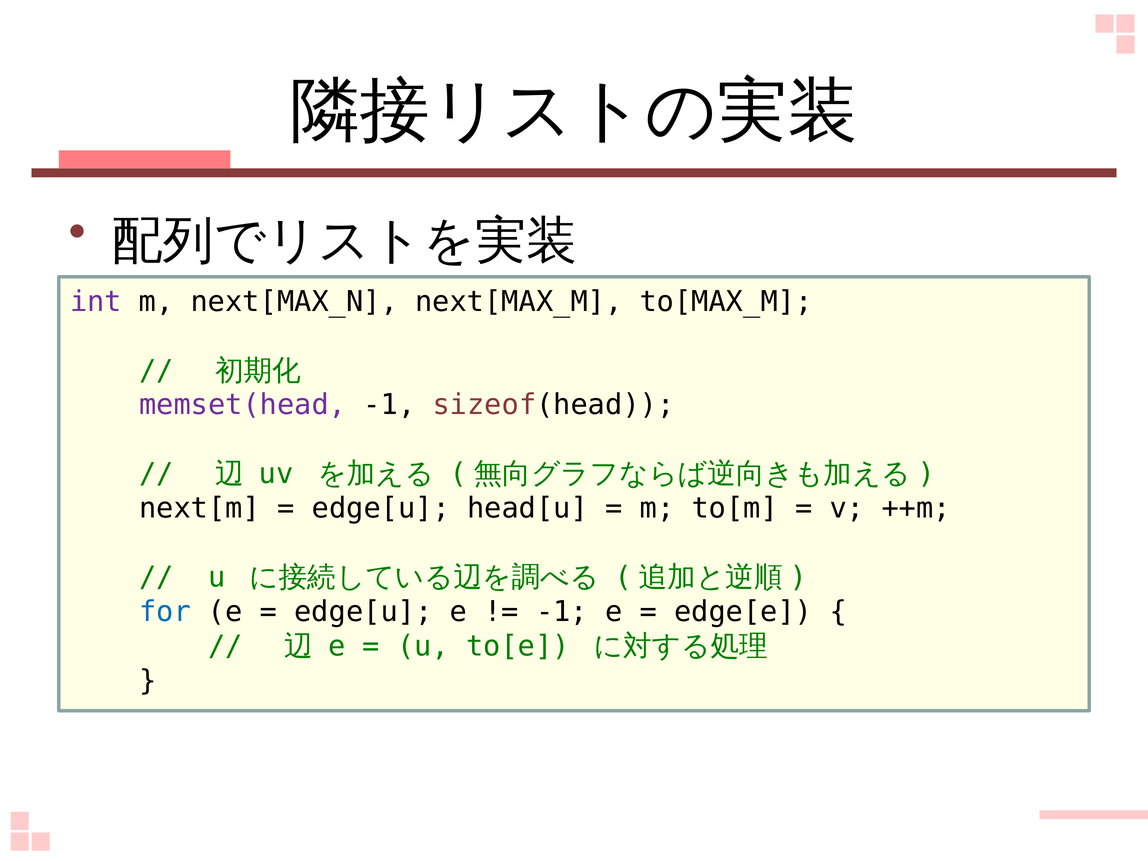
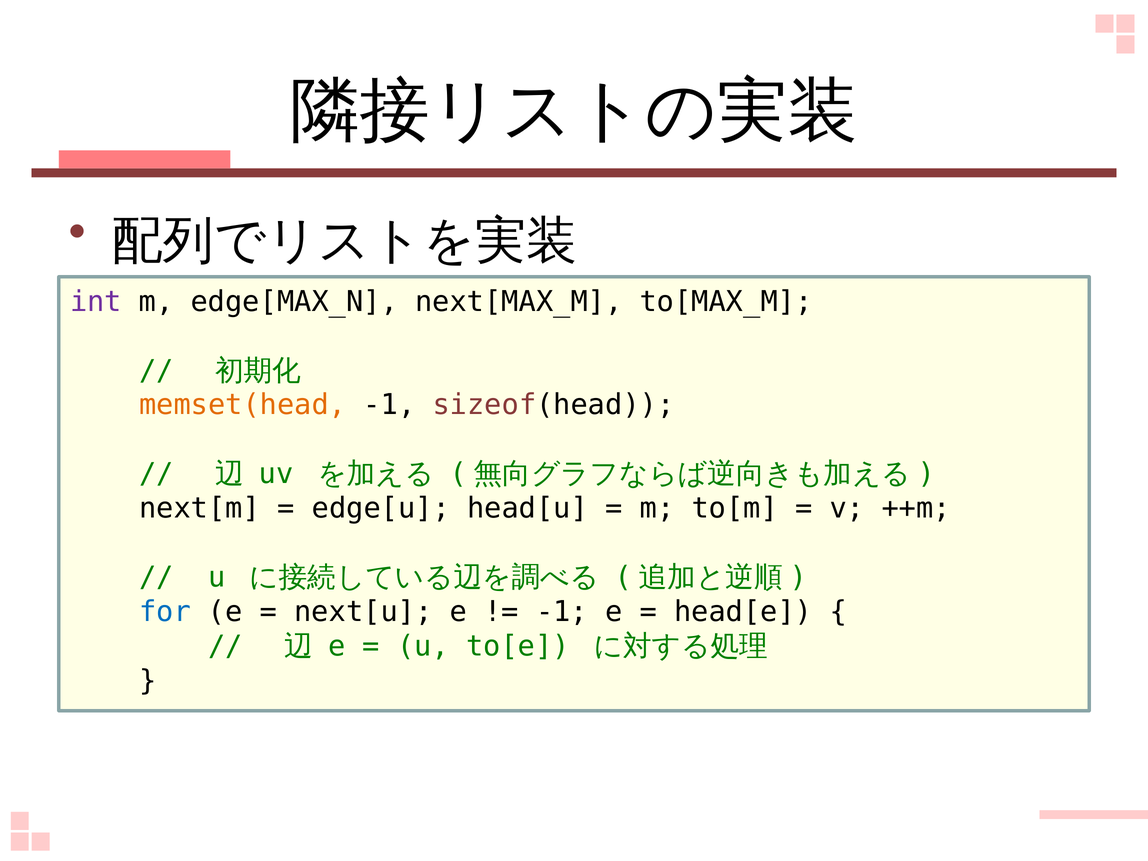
next[MAX_N: next[MAX_N -> edge[MAX_N
memset(head colour: purple -> orange
edge[u at (363, 612): edge[u -> next[u
edge[e: edge[e -> head[e
